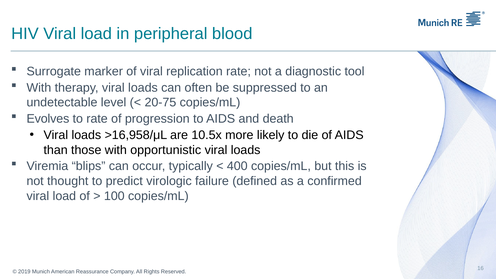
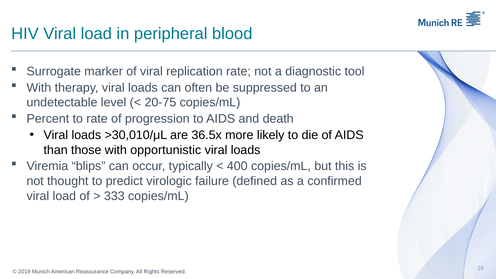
Evolves: Evolves -> Percent
>16,958/μL: >16,958/μL -> >30,010/μL
10.5x: 10.5x -> 36.5x
100: 100 -> 333
